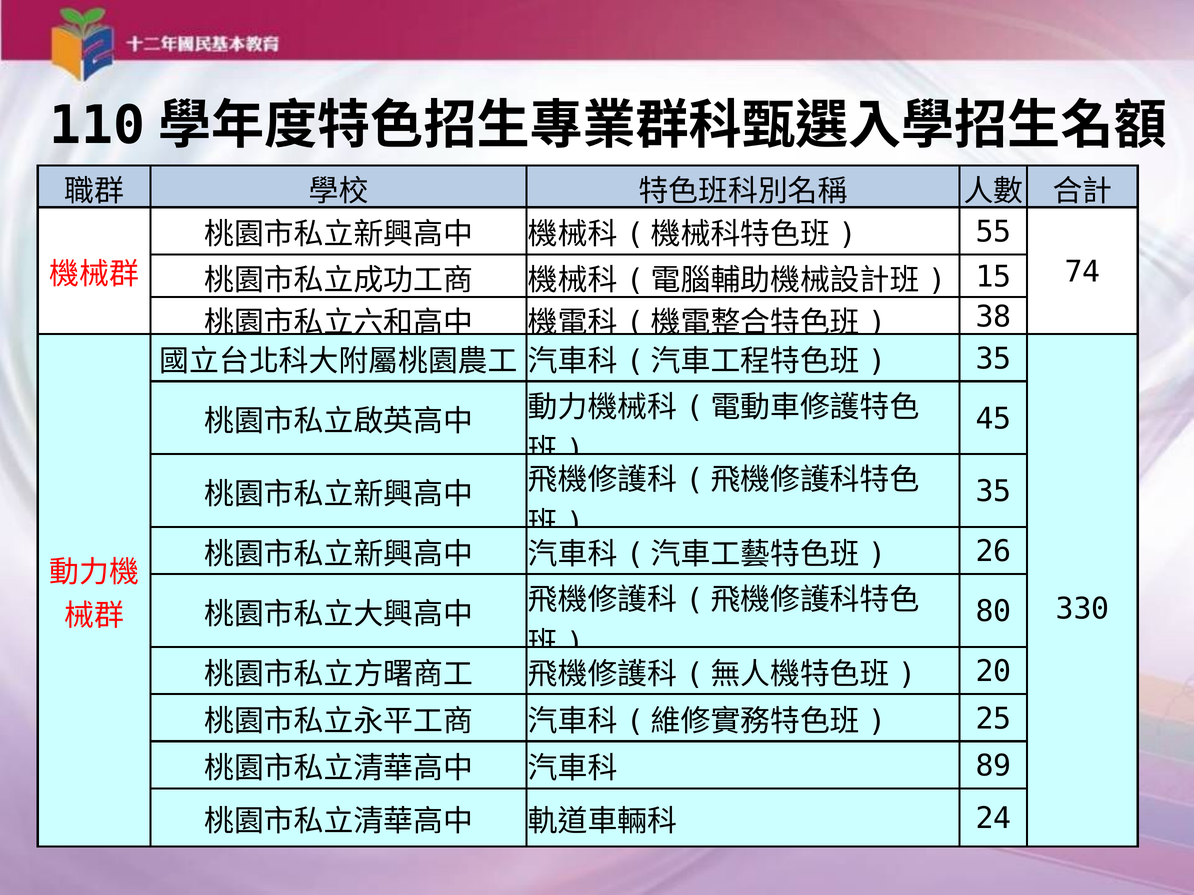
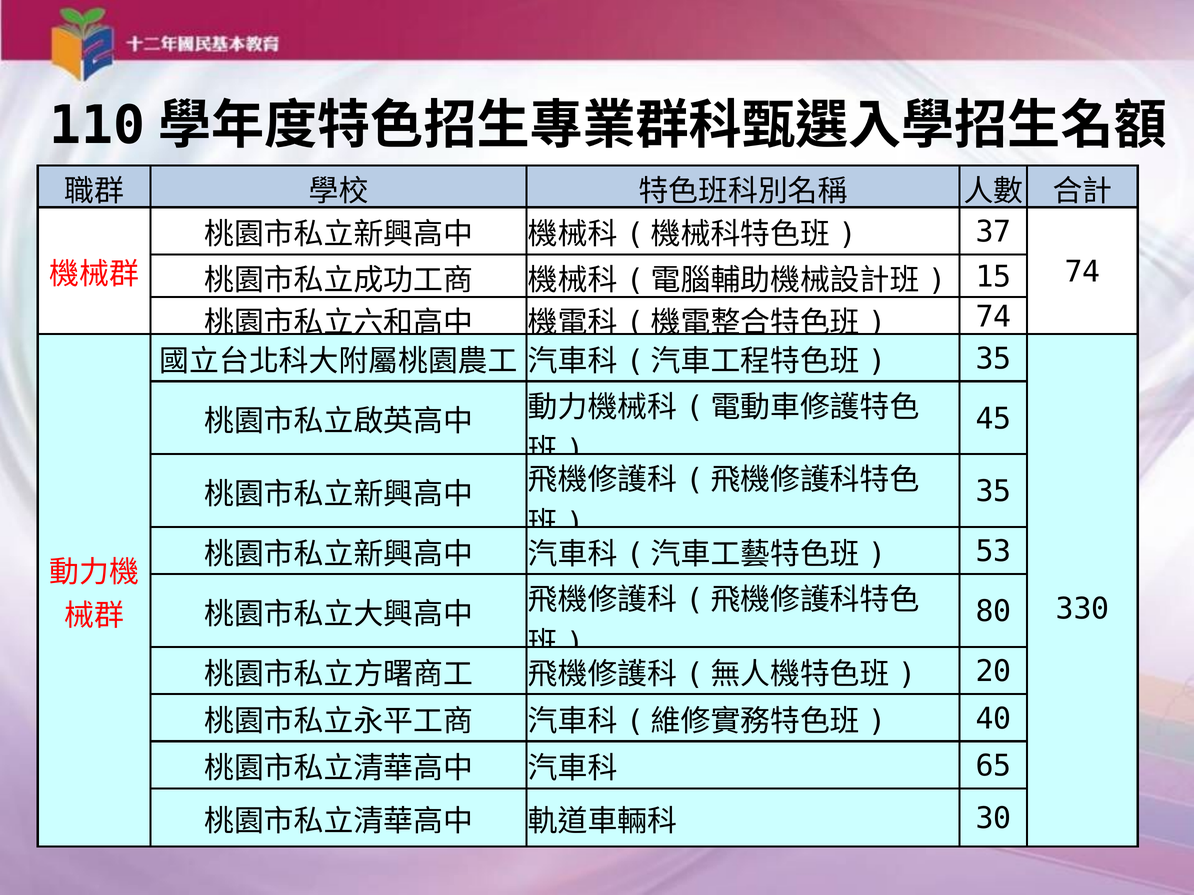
55: 55 -> 37
38 at (993, 317): 38 -> 74
26: 26 -> 53
25: 25 -> 40
89: 89 -> 65
24: 24 -> 30
